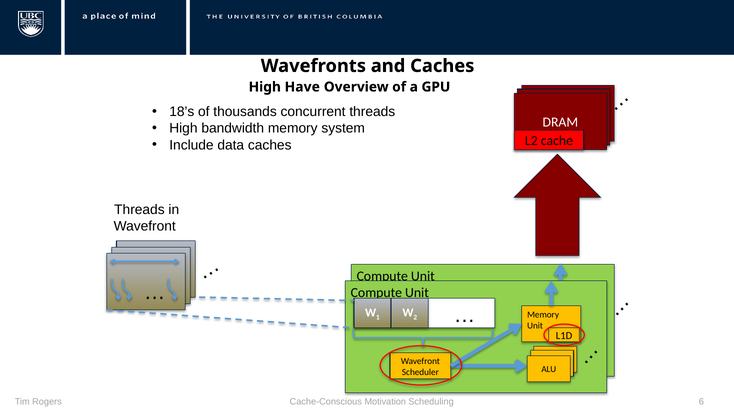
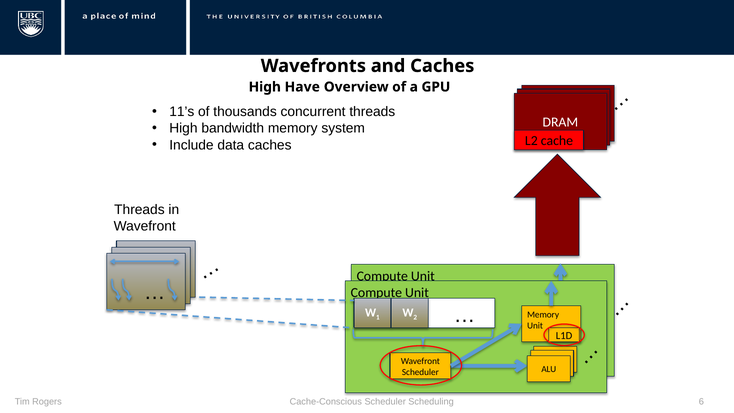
18’s: 18’s -> 11’s
Motivation at (385, 401): Motivation -> Scheduler
